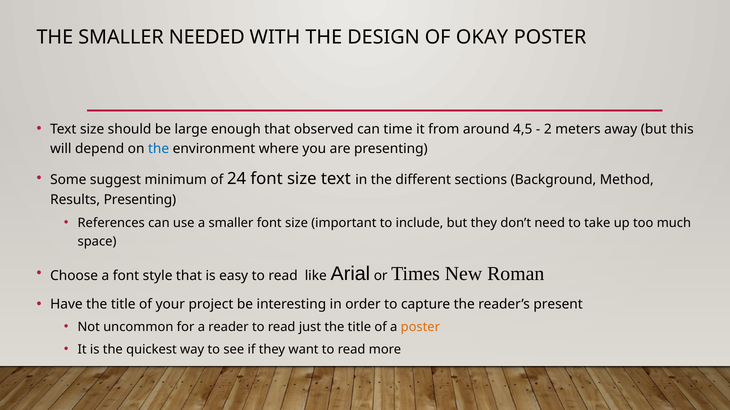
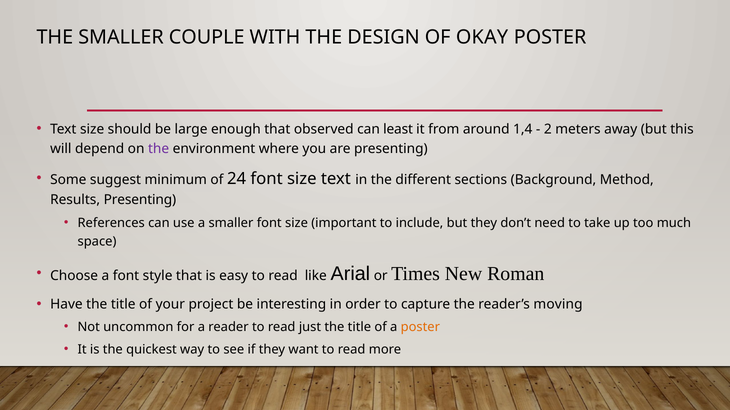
NEEDED: NEEDED -> COUPLE
time: time -> least
4,5: 4,5 -> 1,4
the at (159, 149) colour: blue -> purple
present: present -> moving
